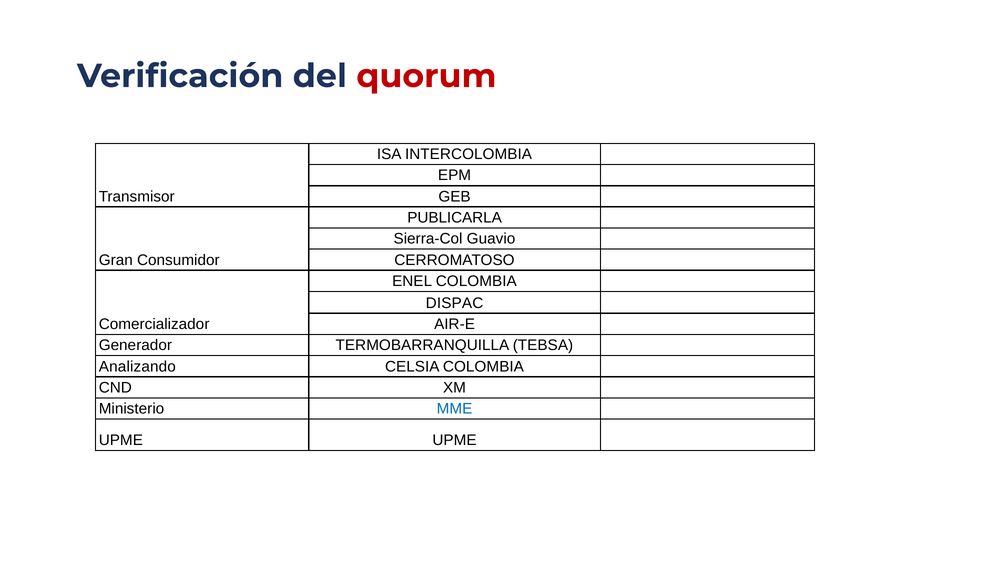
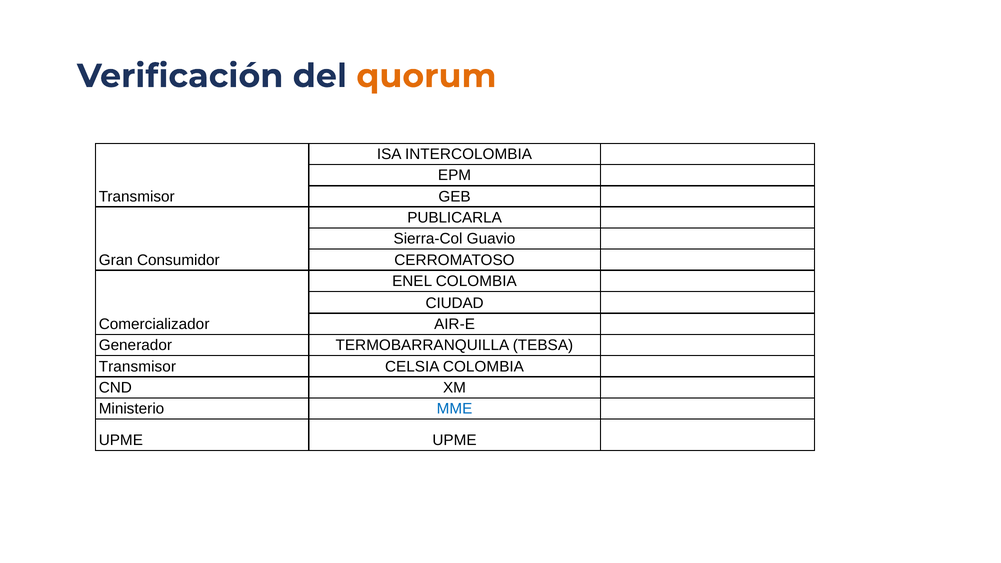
quorum colour: red -> orange
DISPAC: DISPAC -> CIUDAD
Analizando at (137, 367): Analizando -> Transmisor
